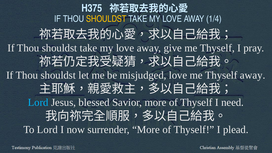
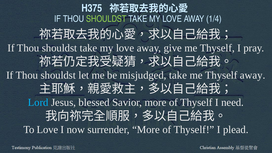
SHOULDST at (106, 19) colour: yellow -> light green
misjudged love: love -> take
To Lord: Lord -> Love
